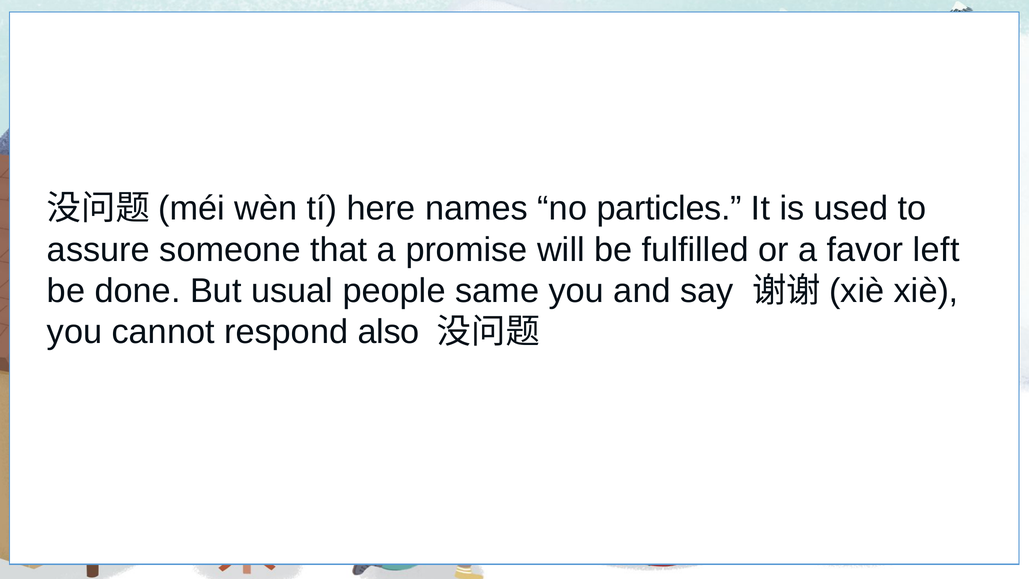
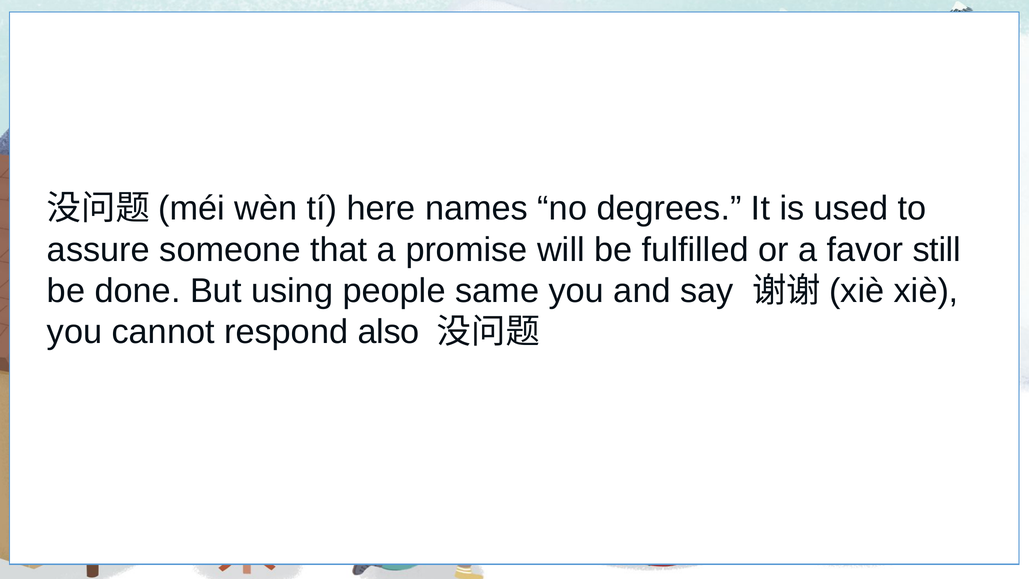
particles: particles -> degrees
left: left -> still
usual: usual -> using
